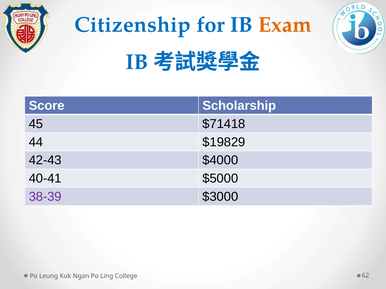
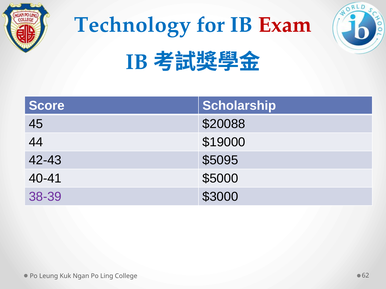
Citizenship: Citizenship -> Technology
Exam colour: orange -> red
$71418: $71418 -> $20088
$19829: $19829 -> $19000
$4000: $4000 -> $5095
